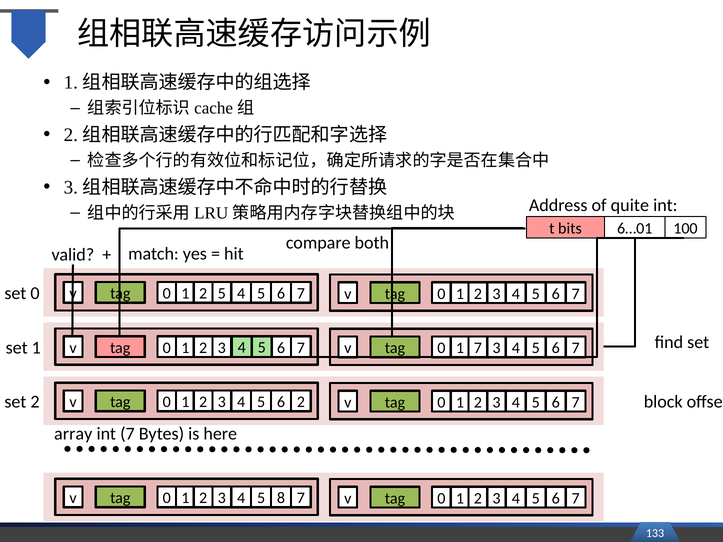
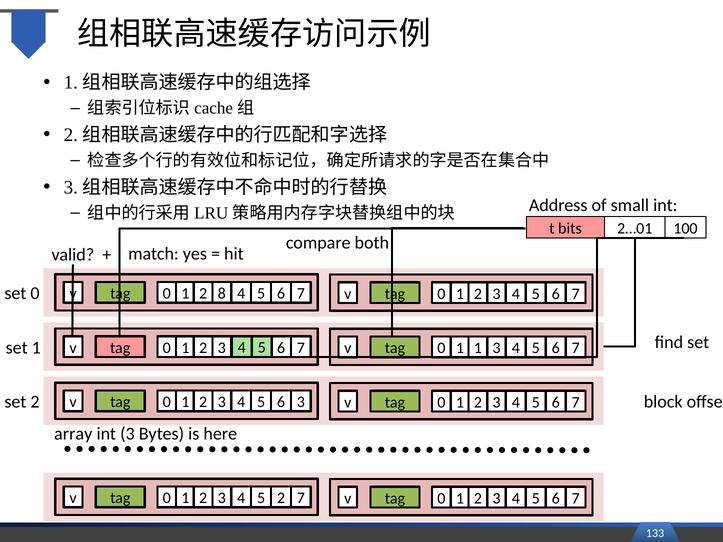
quite: quite -> small
6…01: 6…01 -> 2…01
v 5: 5 -> 8
1 7: 7 -> 1
2 2: 2 -> 3
int 7: 7 -> 3
3 8: 8 -> 2
